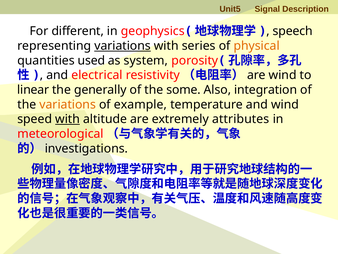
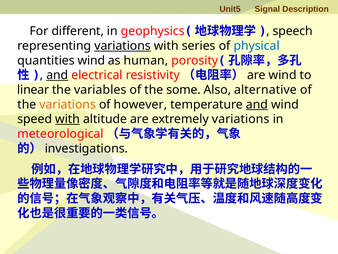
physical colour: orange -> blue
quantities used: used -> wind
system: system -> human
and at (57, 75) underline: none -> present
generally: generally -> variables
integration: integration -> alternative
example: example -> however
and at (257, 104) underline: none -> present
extremely attributes: attributes -> variations
